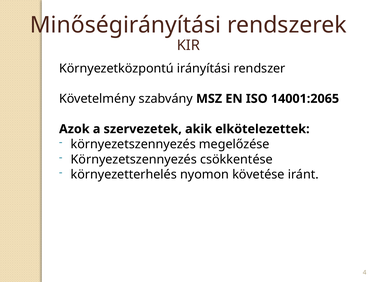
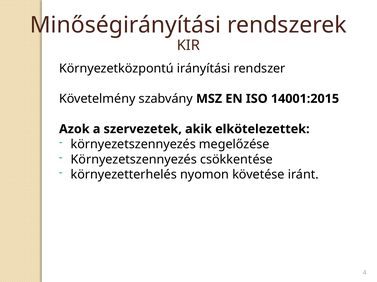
14001:2065: 14001:2065 -> 14001:2015
